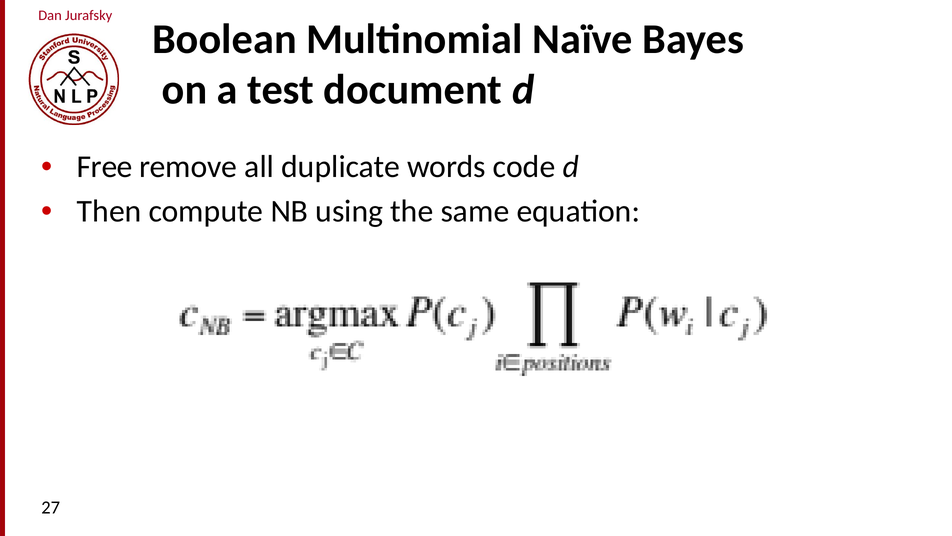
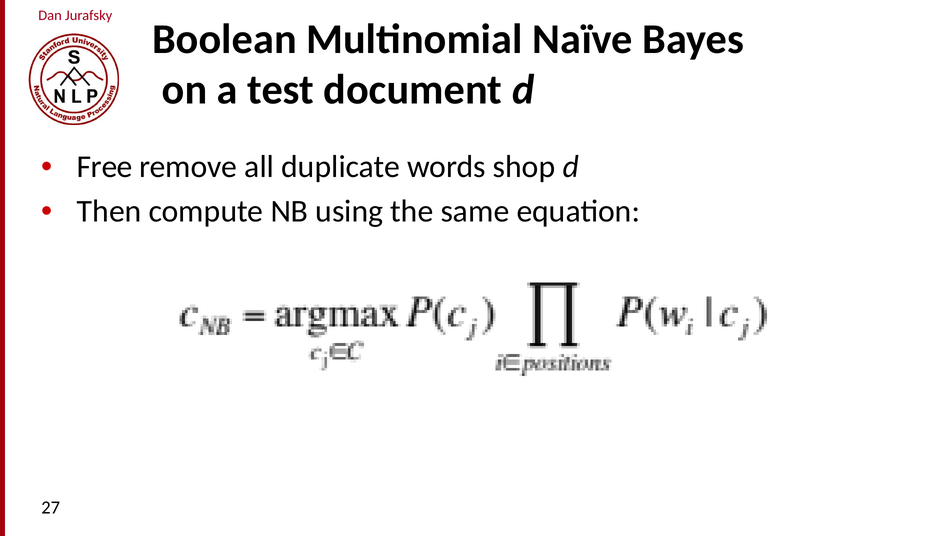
code: code -> shop
